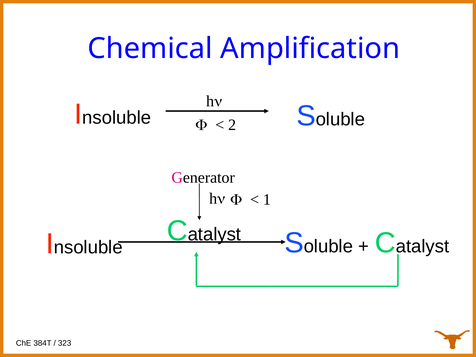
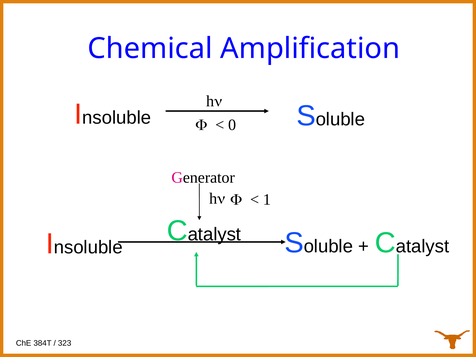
2: 2 -> 0
